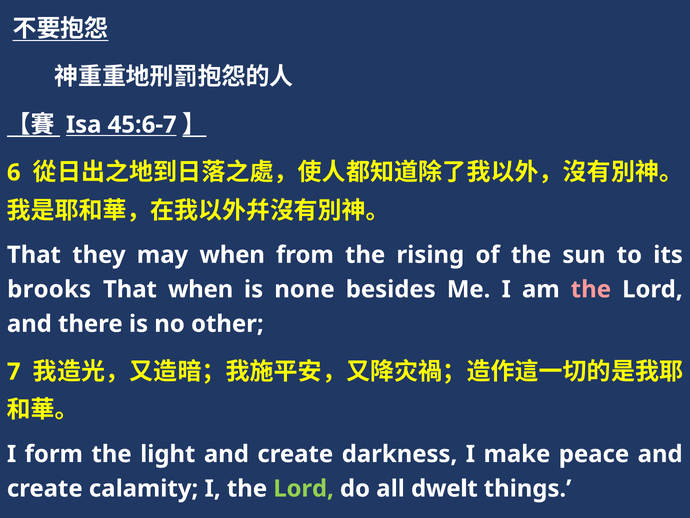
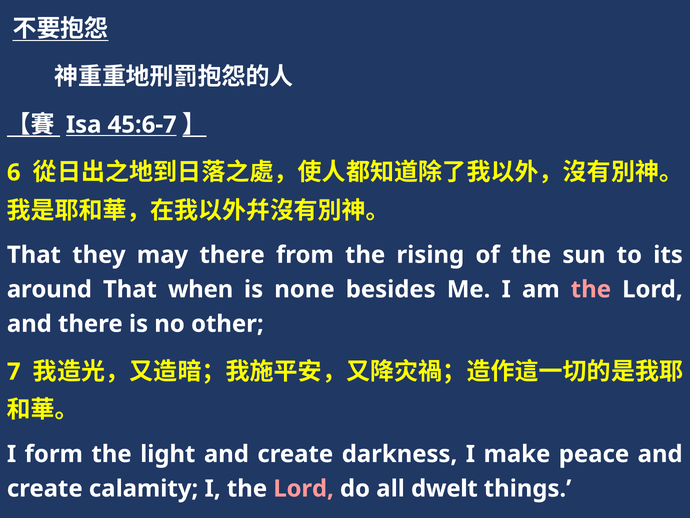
may when: when -> there
brooks: brooks -> around
Lord at (304, 488) colour: light green -> pink
